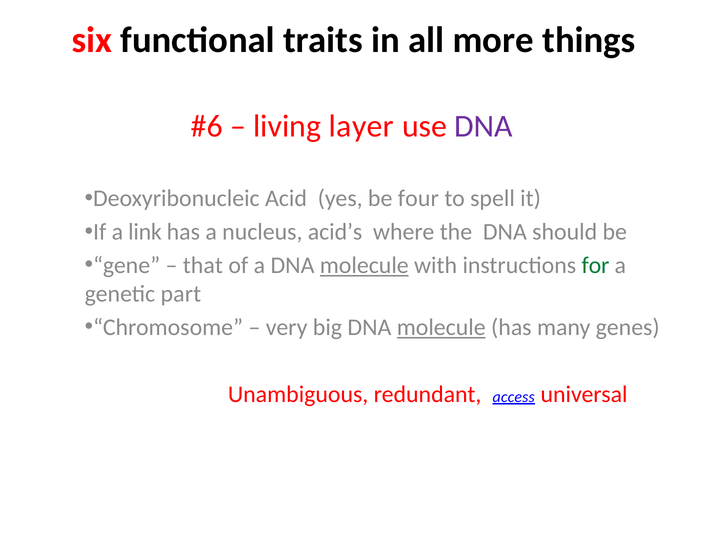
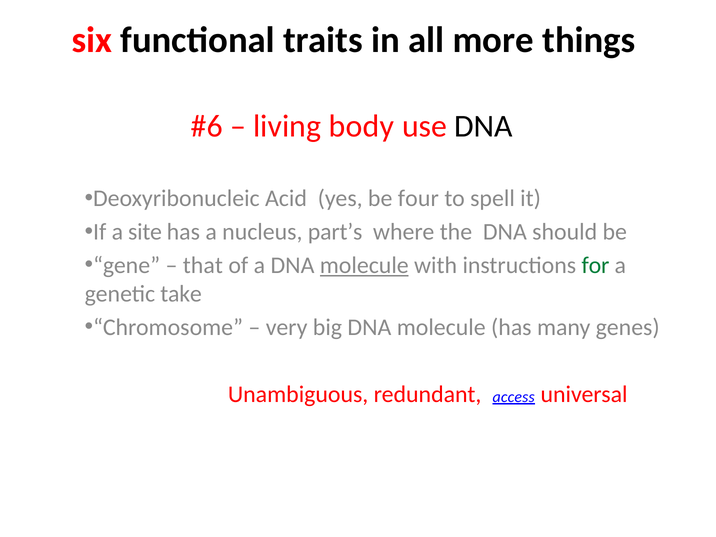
layer: layer -> body
DNA at (483, 126) colour: purple -> black
link: link -> site
acid’s: acid’s -> part’s
part: part -> take
molecule at (441, 327) underline: present -> none
